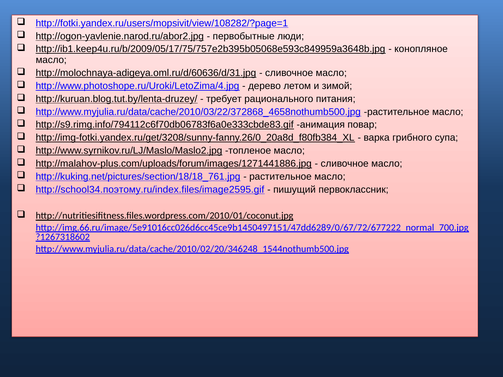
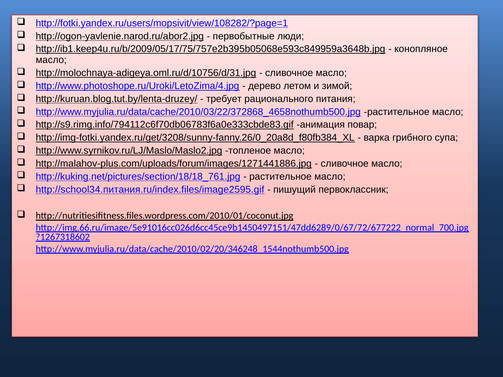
http://molochnaya-adigeya.oml.ru/d/60636/d/31.jpg: http://molochnaya-adigeya.oml.ru/d/60636/d/31.jpg -> http://molochnaya-adigeya.oml.ru/d/10756/d/31.jpg
http://school34.поэтому.ru/index.files/image2595.gif: http://school34.поэтому.ru/index.files/image2595.gif -> http://school34.питания.ru/index.files/image2595.gif
